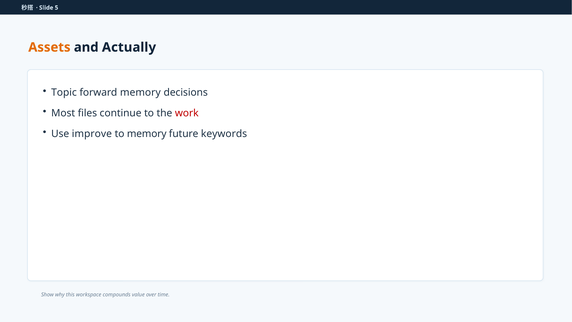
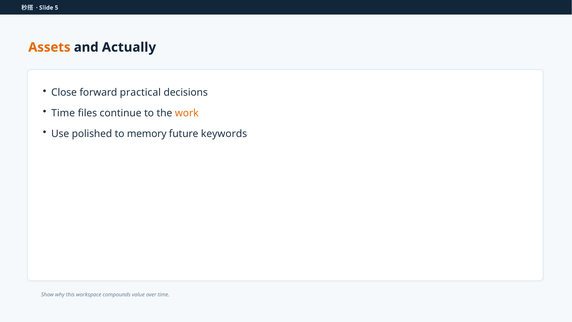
Topic: Topic -> Close
forward memory: memory -> practical
Most at (63, 113): Most -> Time
work colour: red -> orange
improve: improve -> polished
